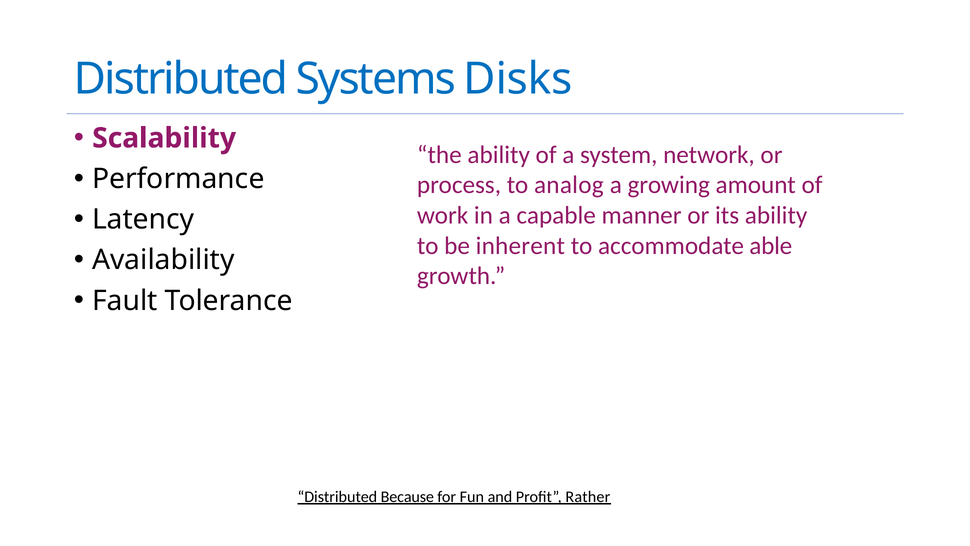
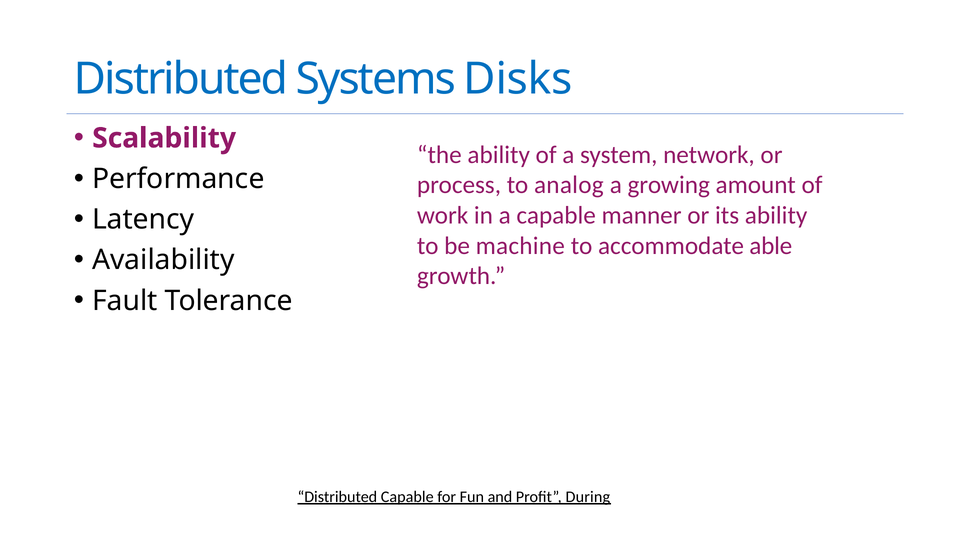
inherent: inherent -> machine
Distributed Because: Because -> Capable
Rather: Rather -> During
